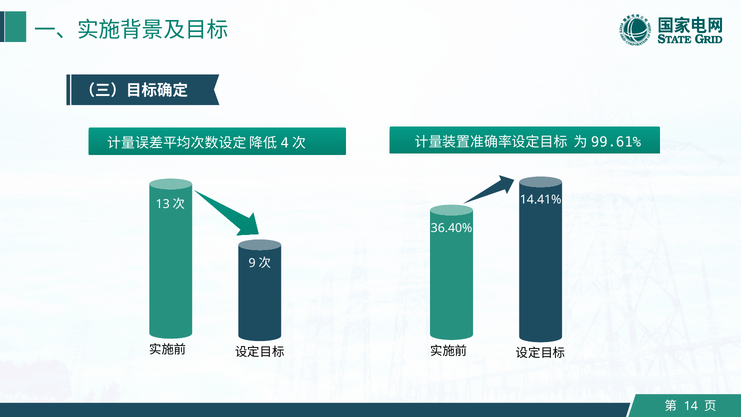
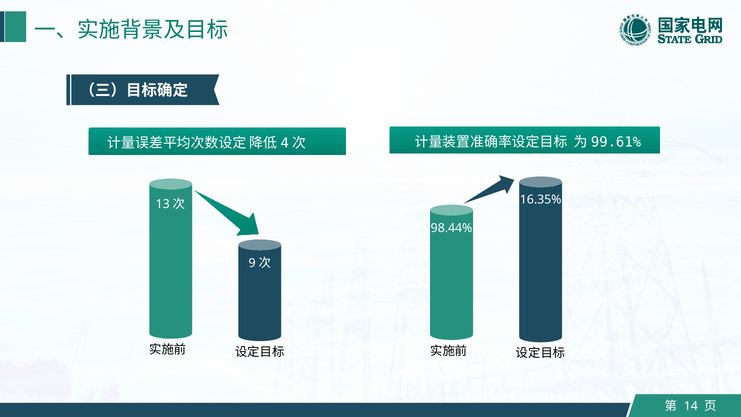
14.41%: 14.41% -> 16.35%
36.40%: 36.40% -> 98.44%
